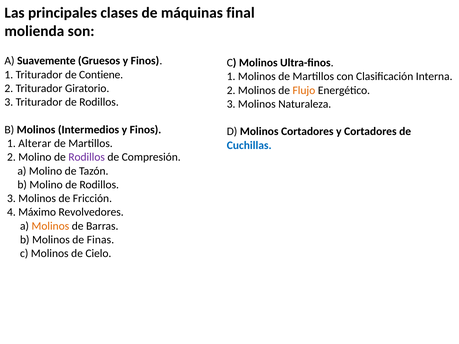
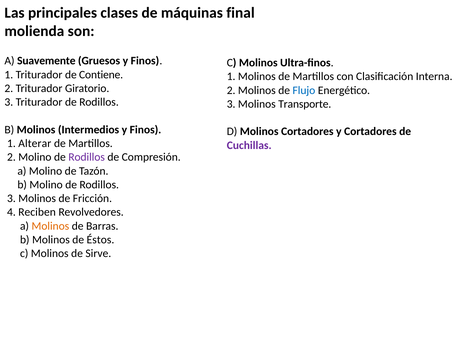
Flujo colour: orange -> blue
Naturaleza: Naturaleza -> Transporte
Cuchillas colour: blue -> purple
Máximo: Máximo -> Reciben
Finas: Finas -> Éstos
Cielo: Cielo -> Sirve
